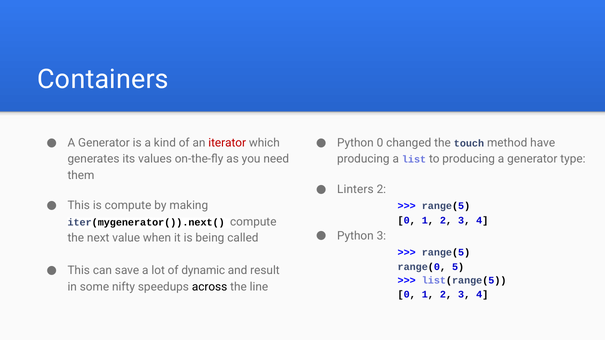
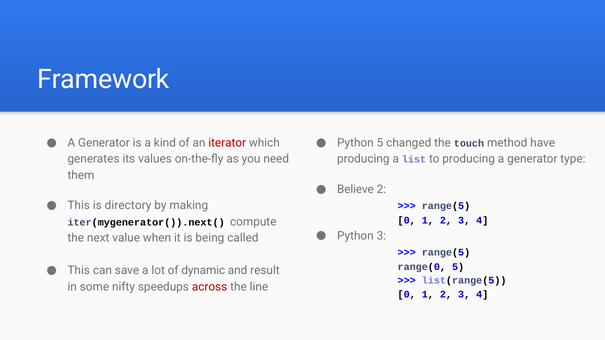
Containers: Containers -> Framework
Python 0: 0 -> 5
Linters: Linters -> Believe
is compute: compute -> directory
across colour: black -> red
